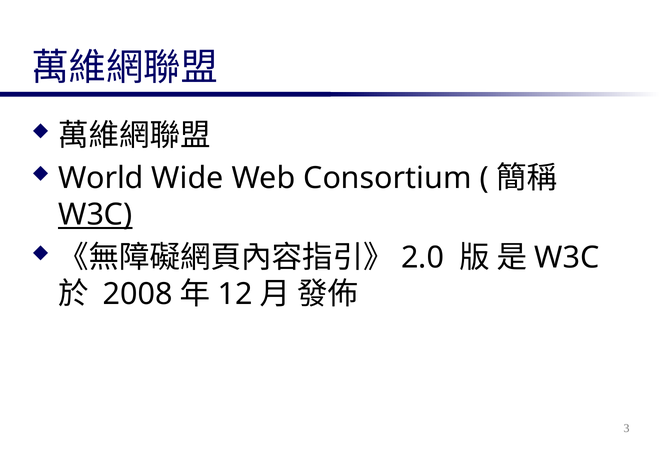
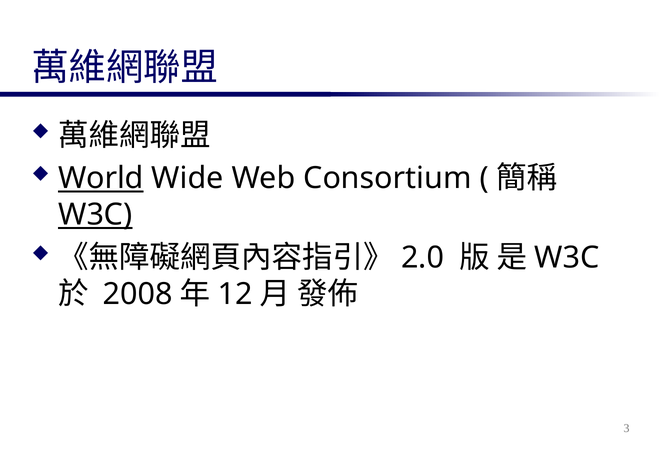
World underline: none -> present
